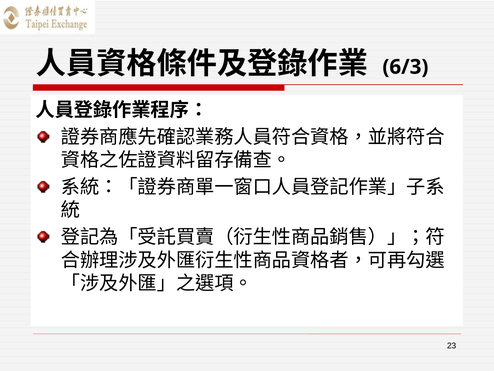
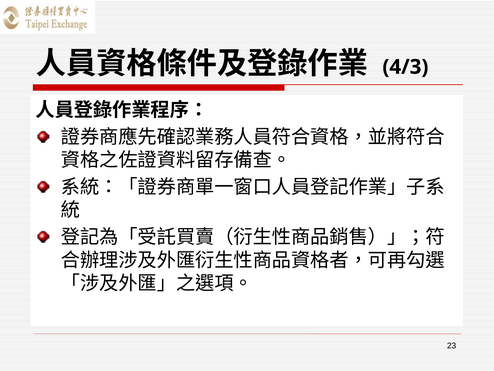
6/3: 6/3 -> 4/3
